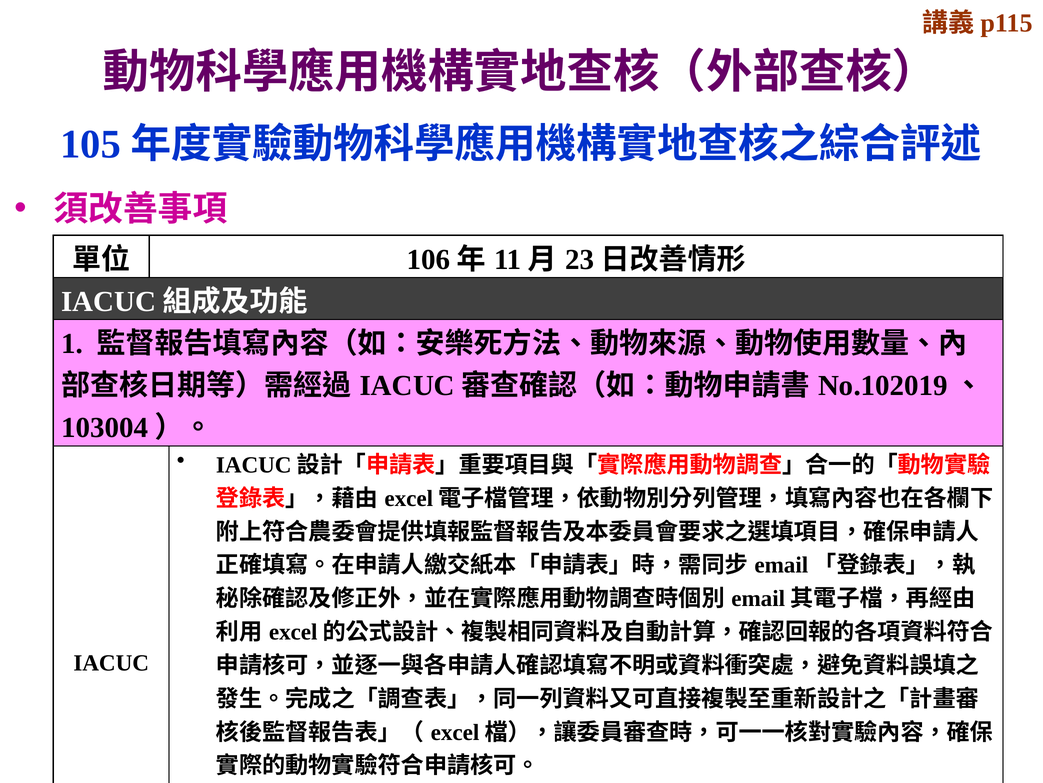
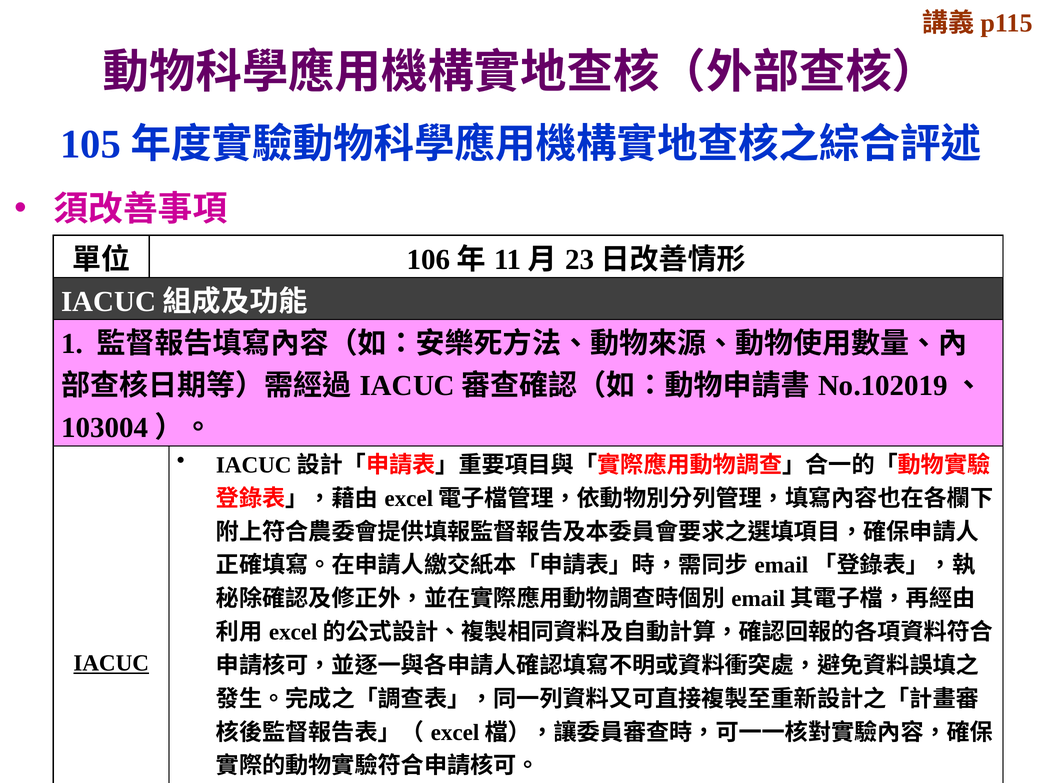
IACUC underline: none -> present
